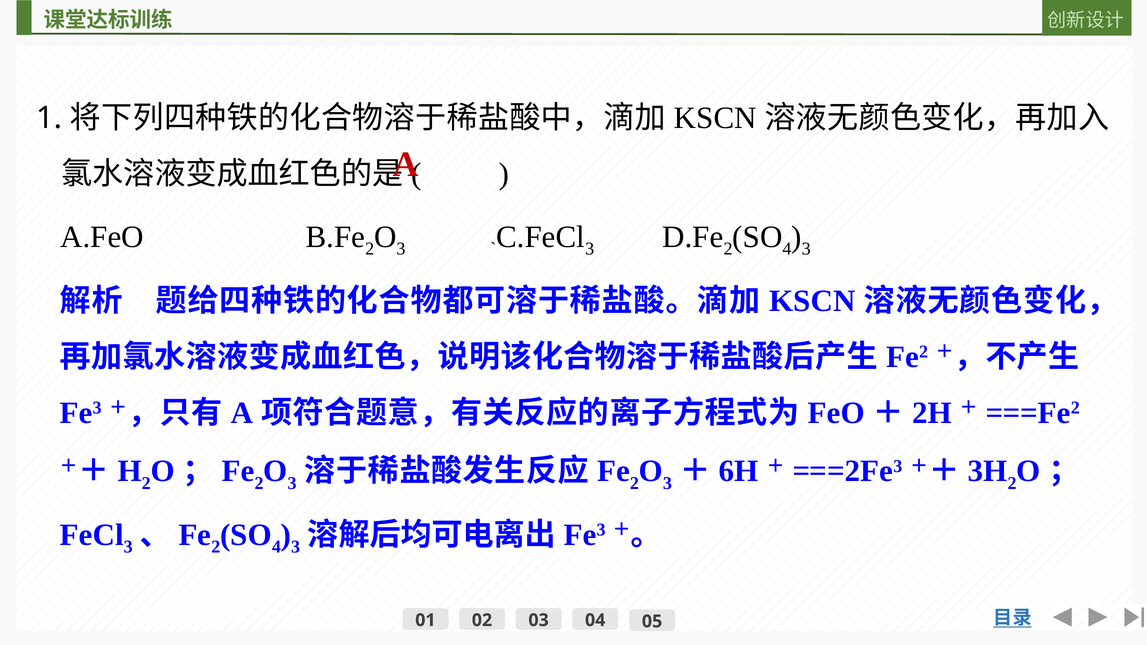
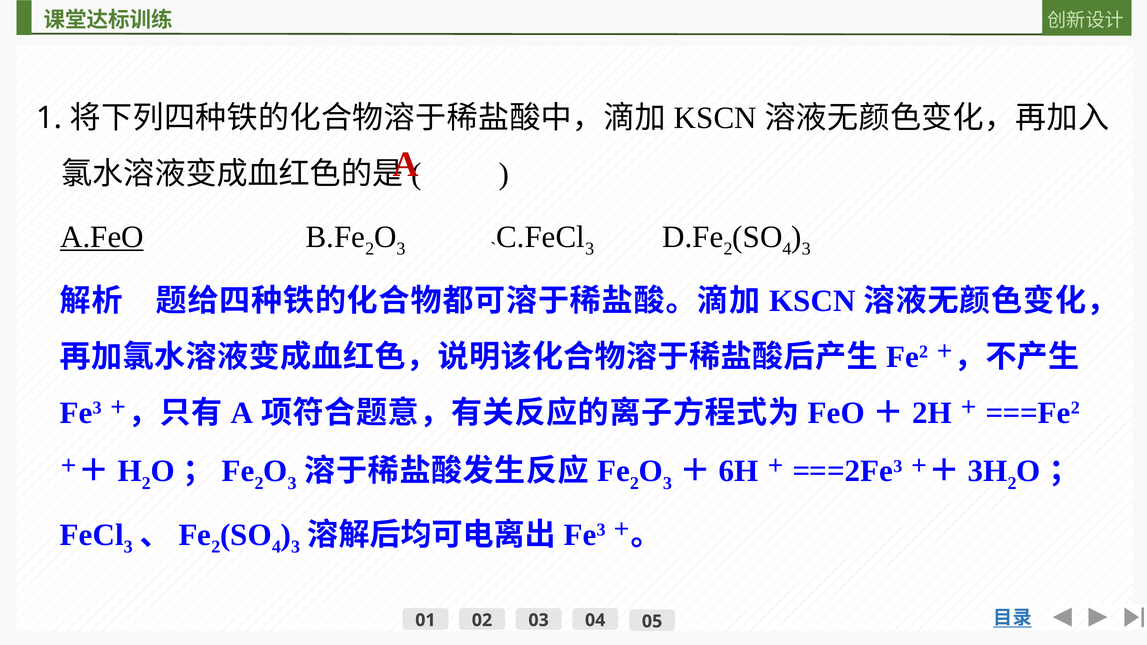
A.FeO underline: none -> present
